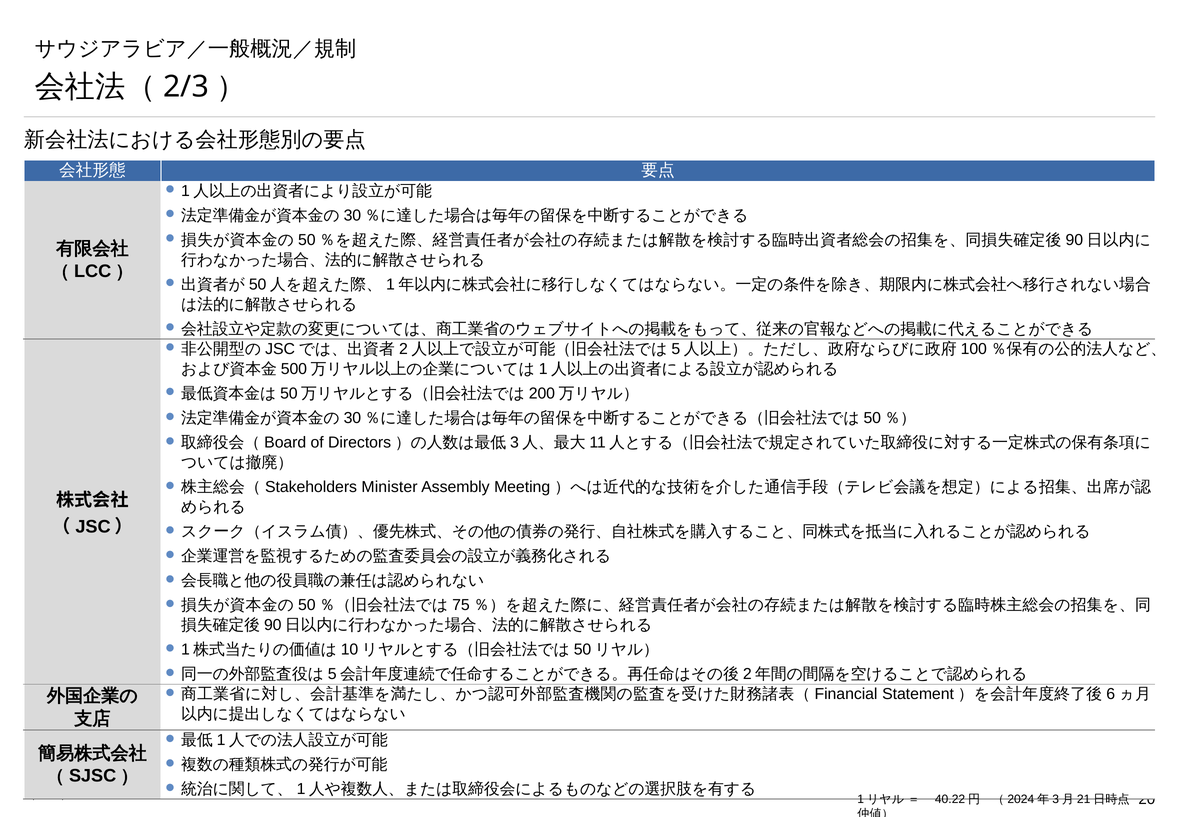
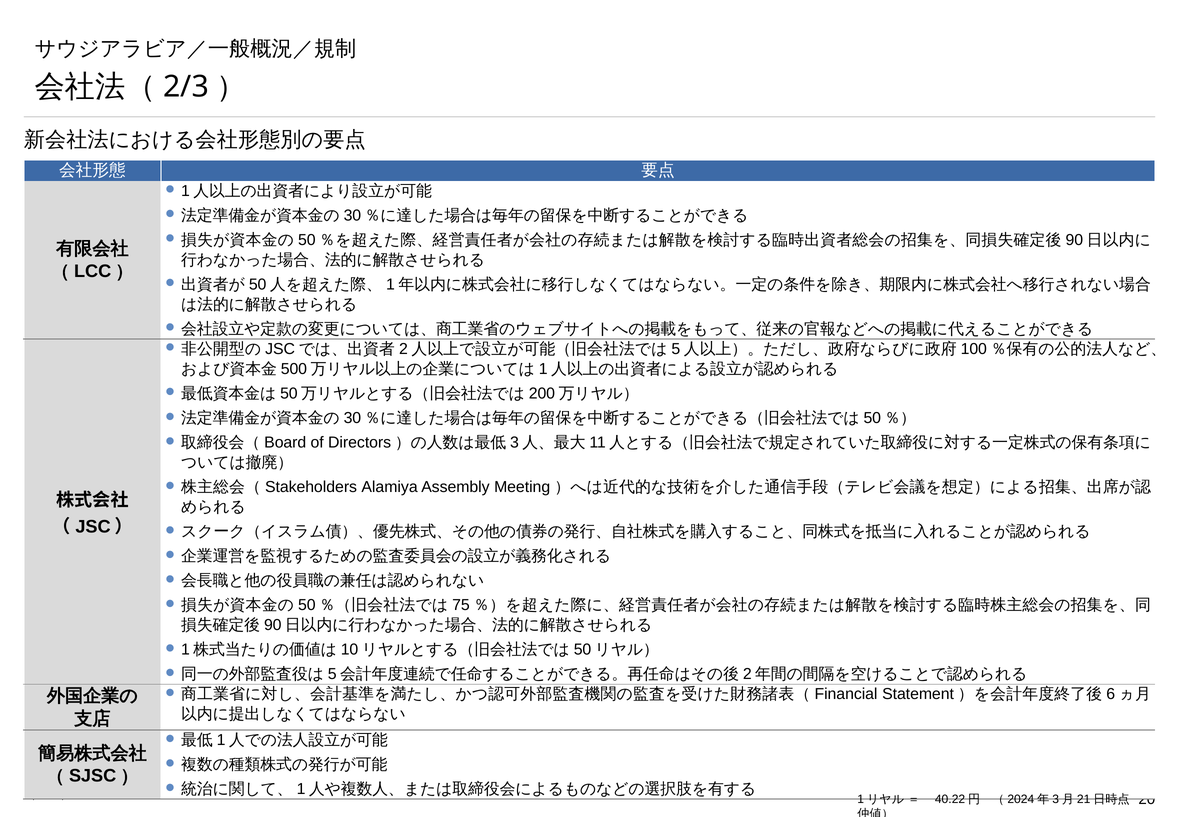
Minister: Minister -> Alamiya
